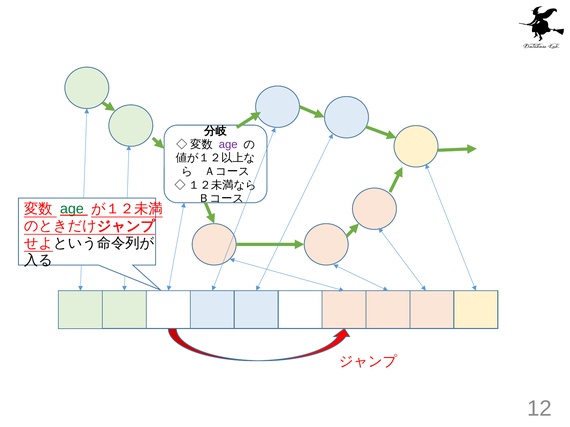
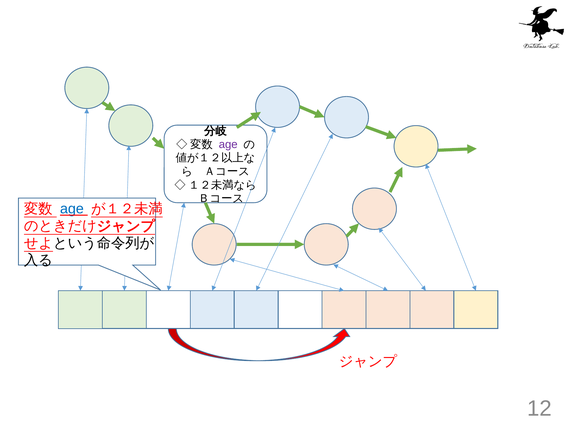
age at (72, 209) colour: green -> blue
